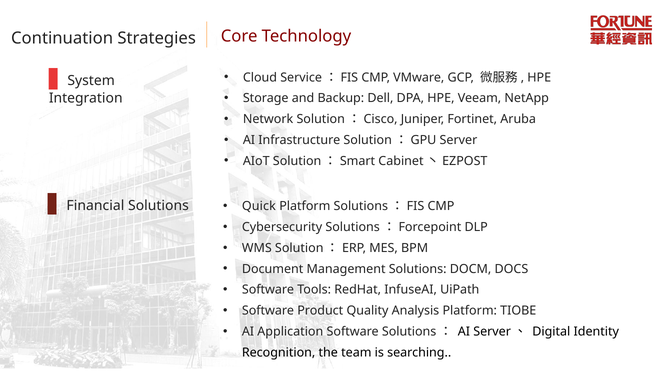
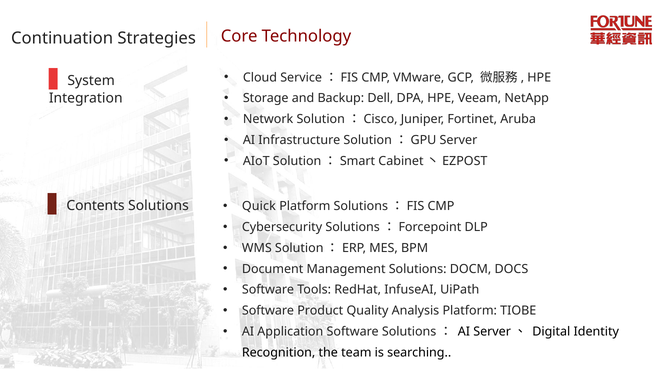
Financial: Financial -> Contents
